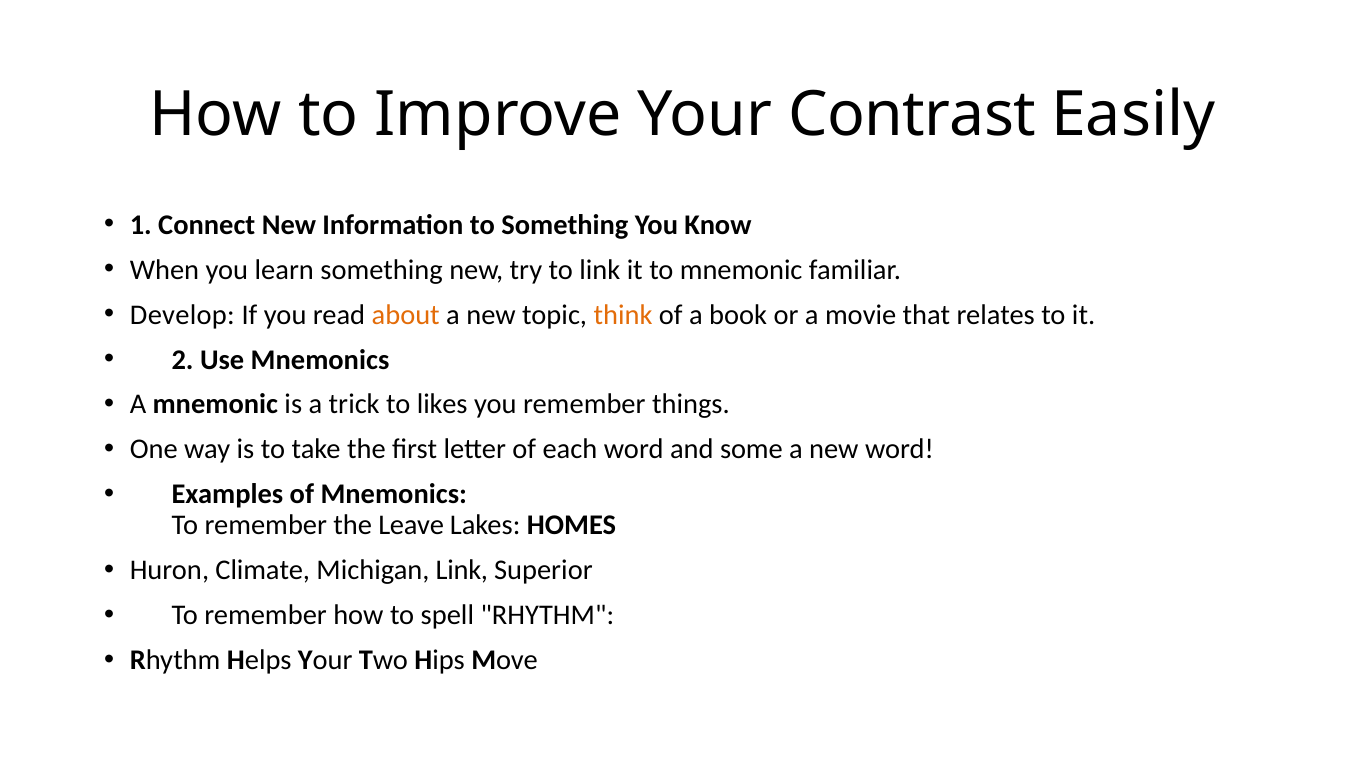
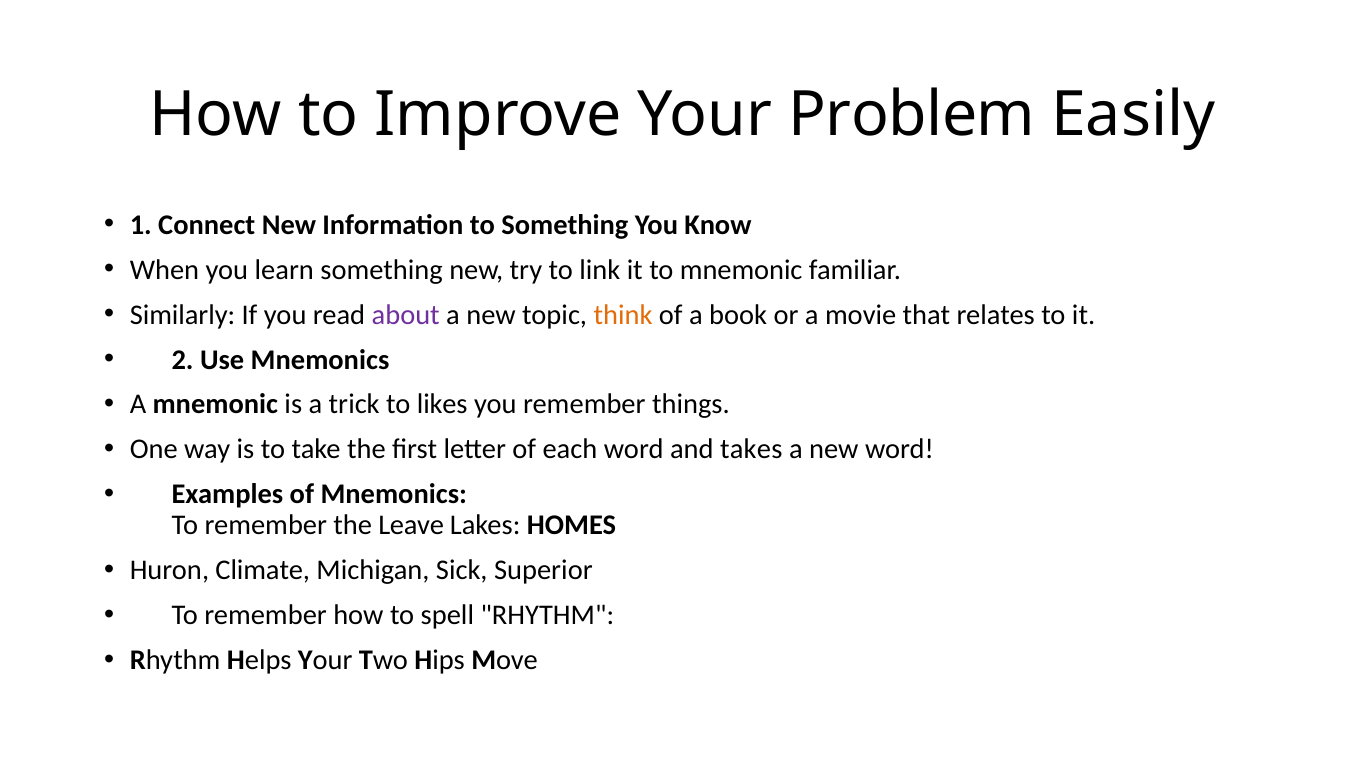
Contrast: Contrast -> Problem
Develop: Develop -> Similarly
about colour: orange -> purple
some: some -> takes
Michigan Link: Link -> Sick
